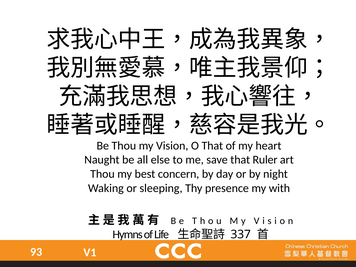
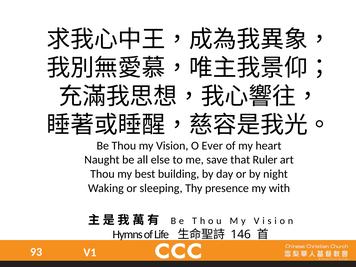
O That: That -> Ever
concern: concern -> building
337: 337 -> 146
